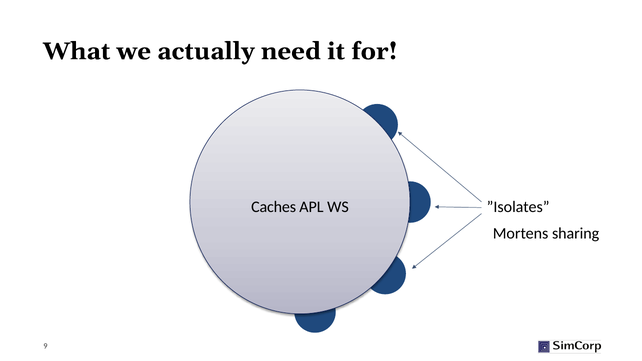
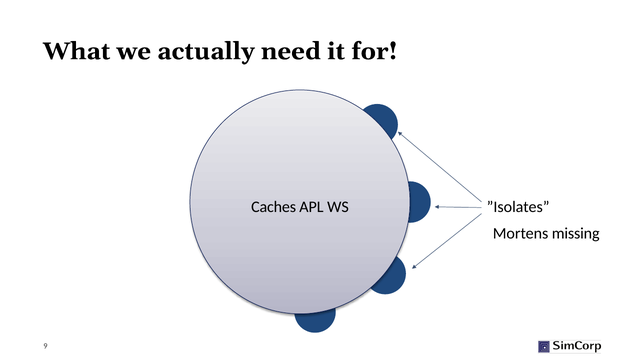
sharing: sharing -> missing
